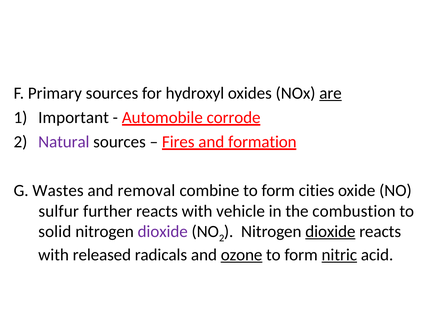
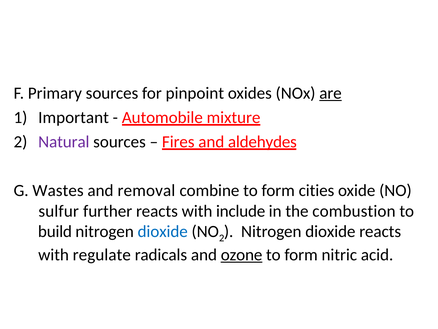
hydroxyl: hydroxyl -> pinpoint
corrode: corrode -> mixture
formation: formation -> aldehydes
vehicle: vehicle -> include
solid: solid -> build
dioxide at (163, 231) colour: purple -> blue
dioxide at (330, 231) underline: present -> none
released: released -> regulate
nitric underline: present -> none
